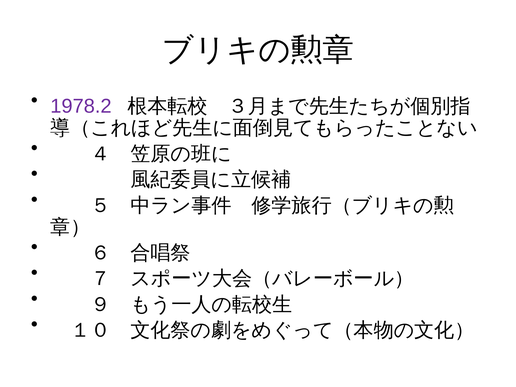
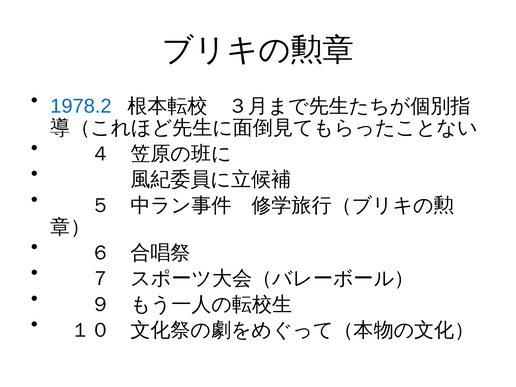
1978.2 colour: purple -> blue
